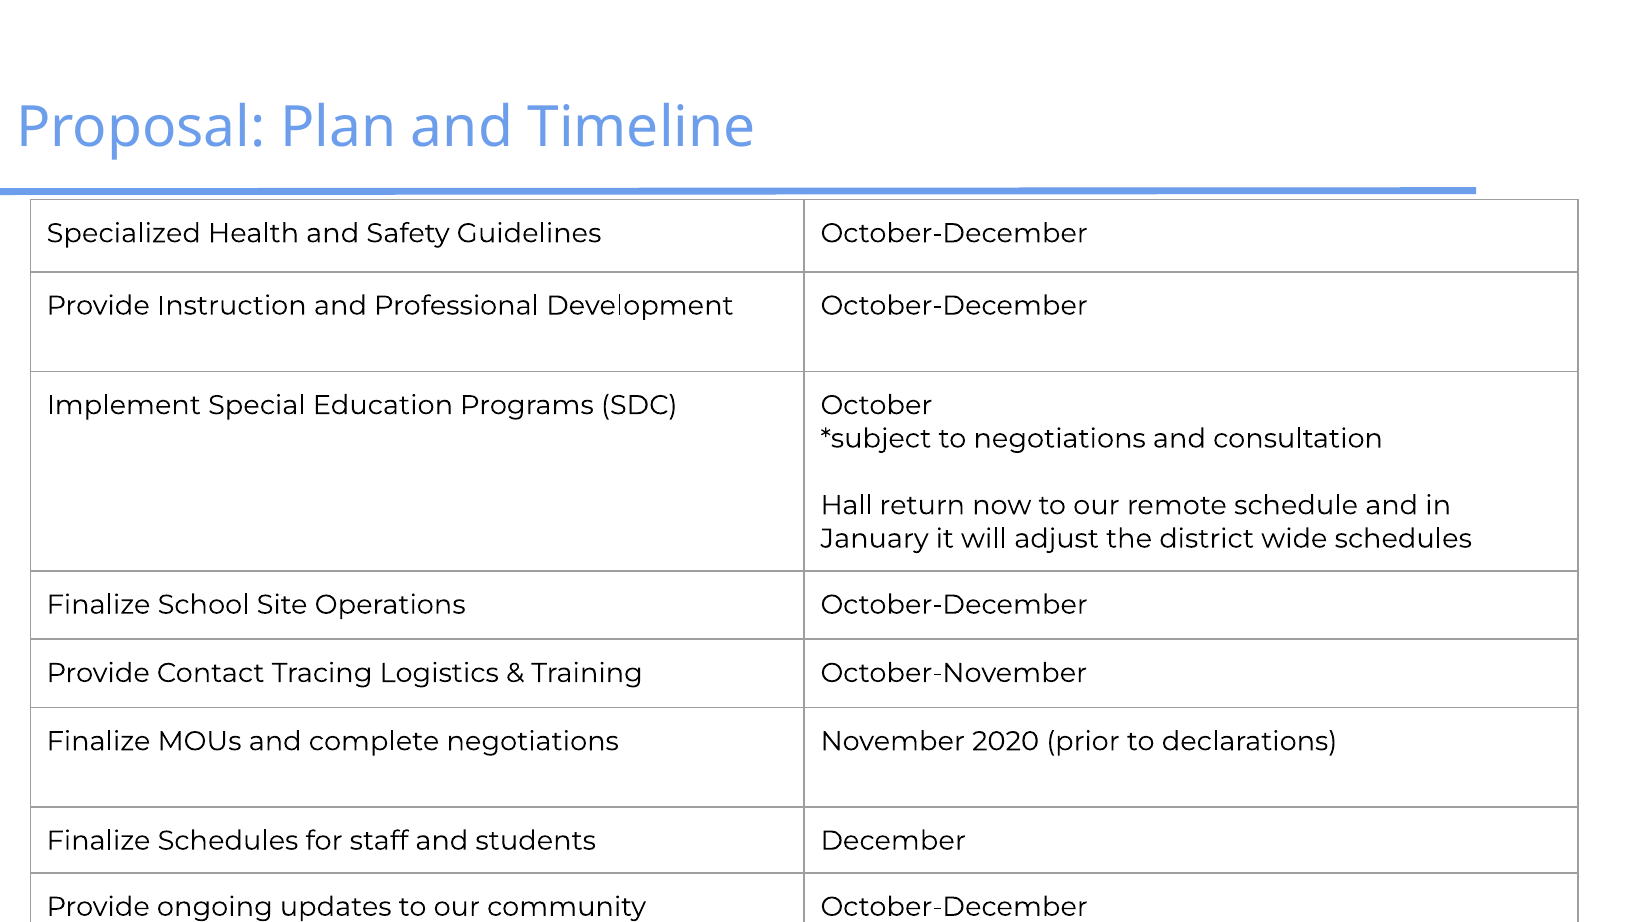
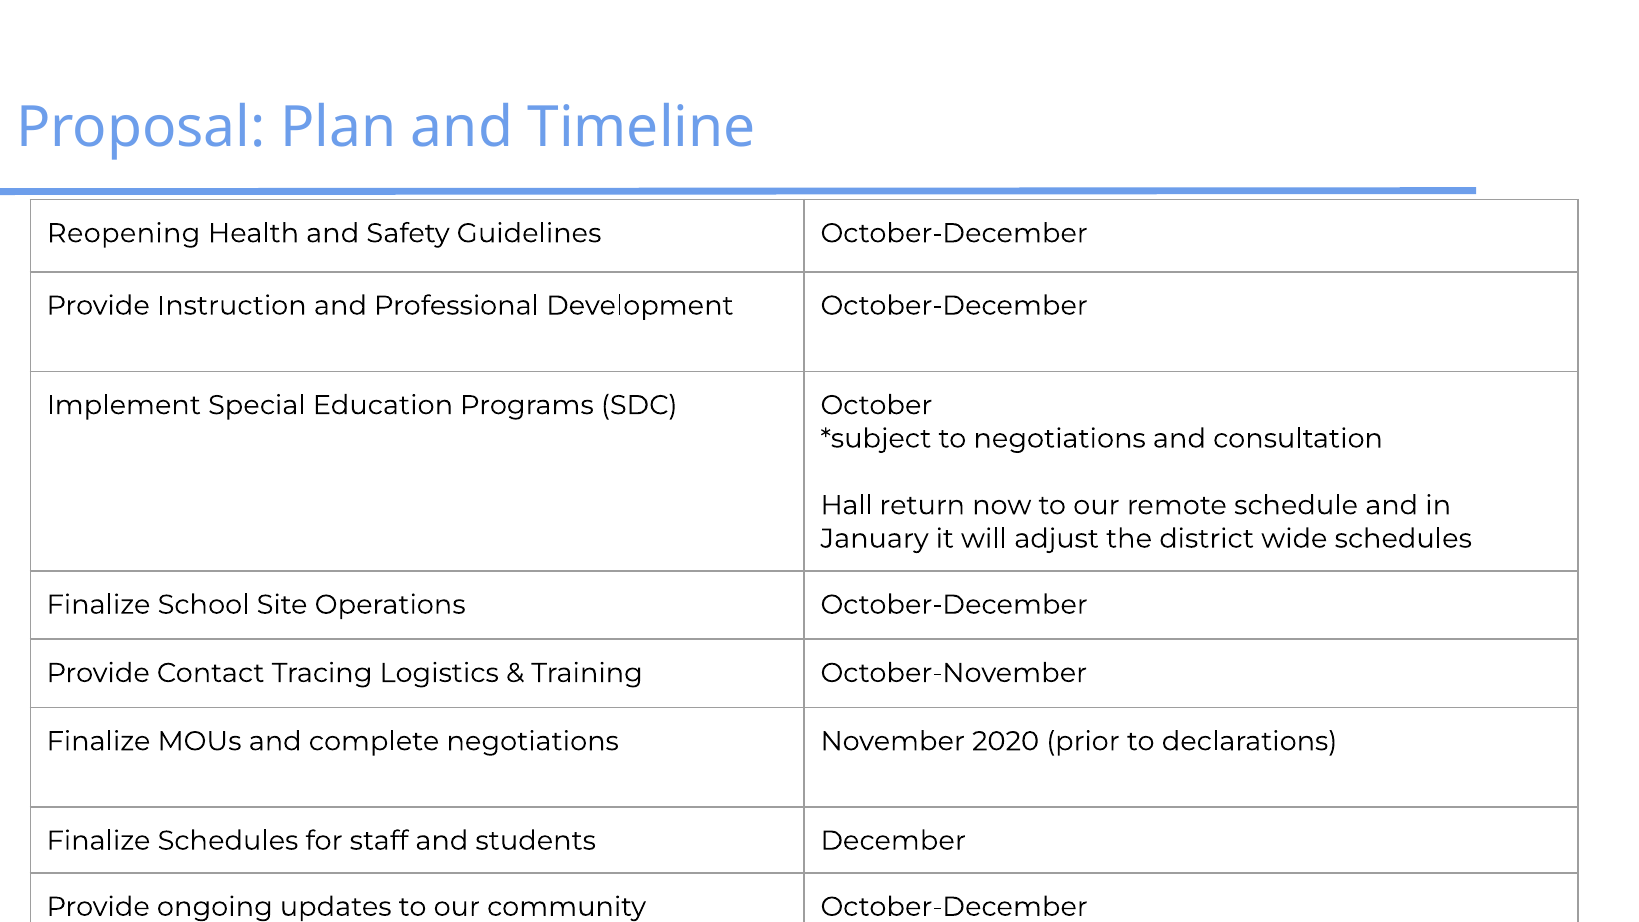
Specialized: Specialized -> Reopening
